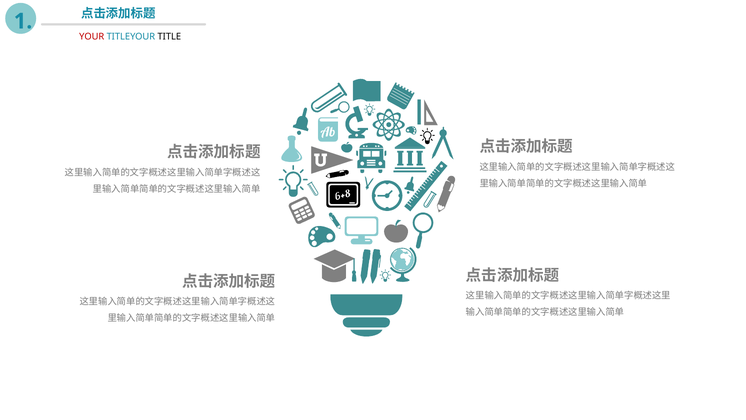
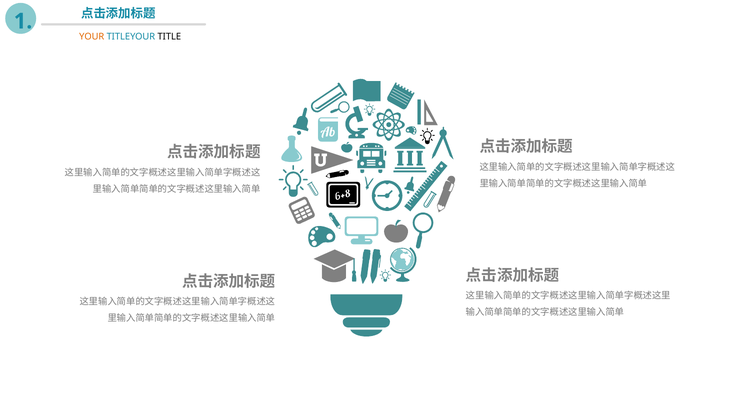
YOUR colour: red -> orange
